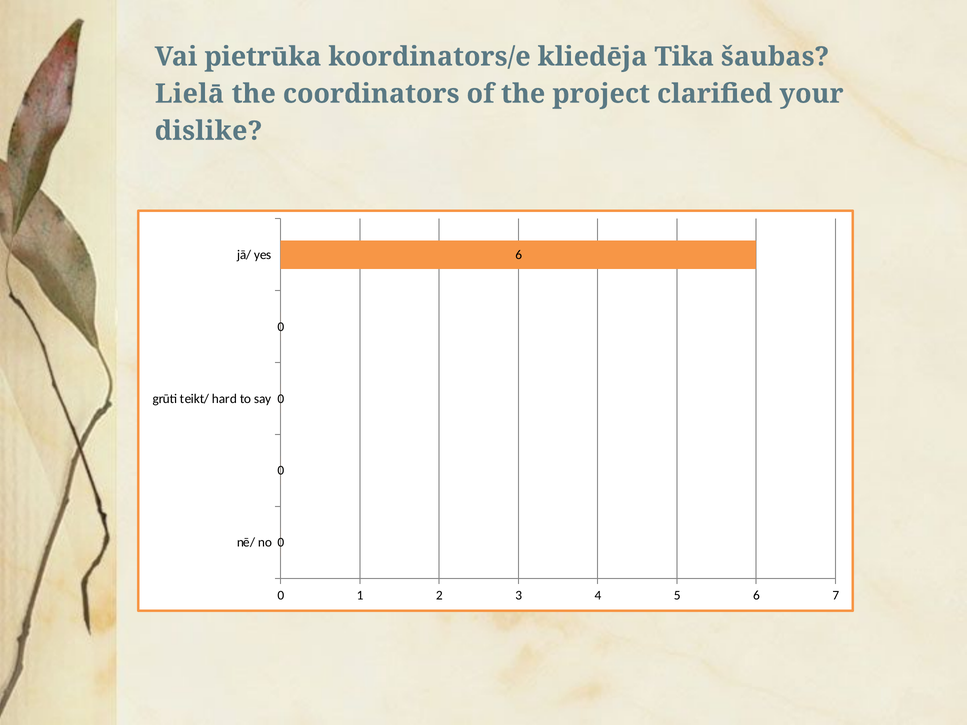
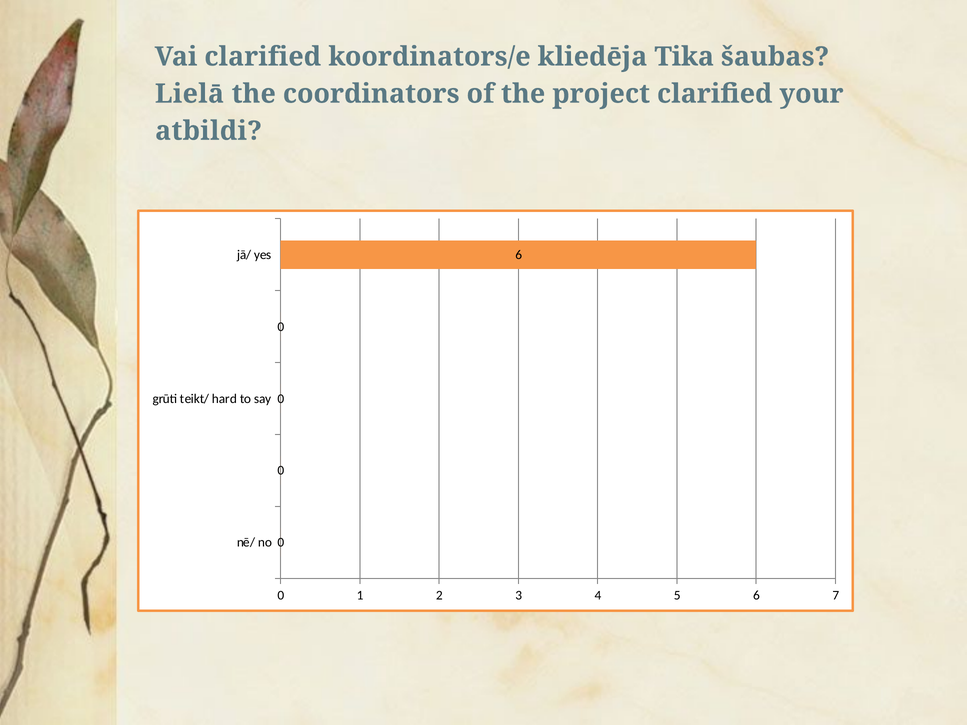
Vai pietrūka: pietrūka -> clarified
dislike: dislike -> atbildi
